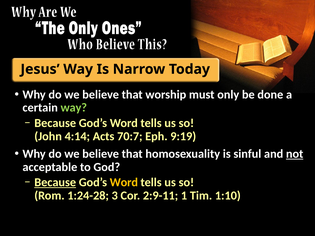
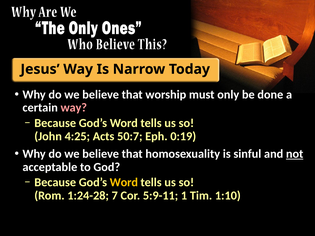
way at (74, 108) colour: light green -> pink
4:14: 4:14 -> 4:25
70:7: 70:7 -> 50:7
9:19: 9:19 -> 0:19
Because at (55, 183) underline: present -> none
3: 3 -> 7
2:9-11: 2:9-11 -> 5:9-11
